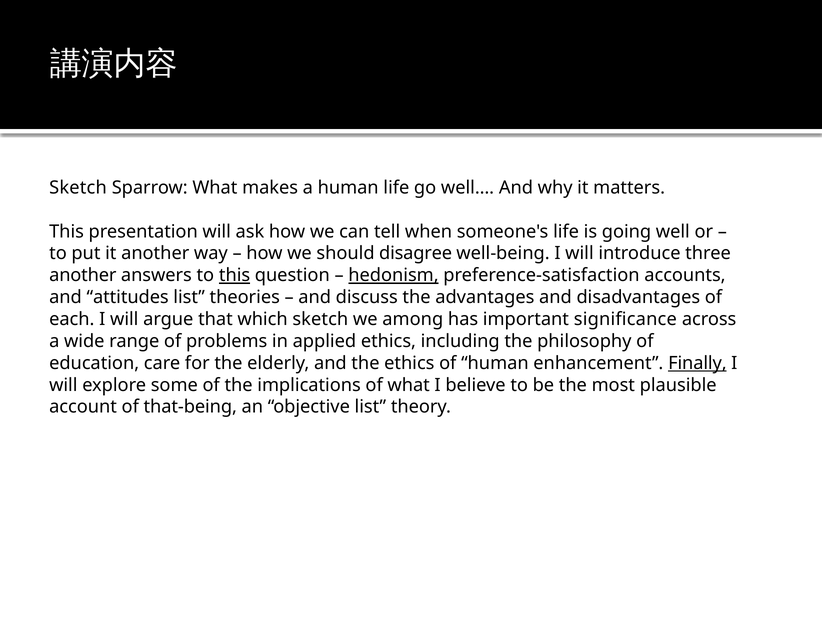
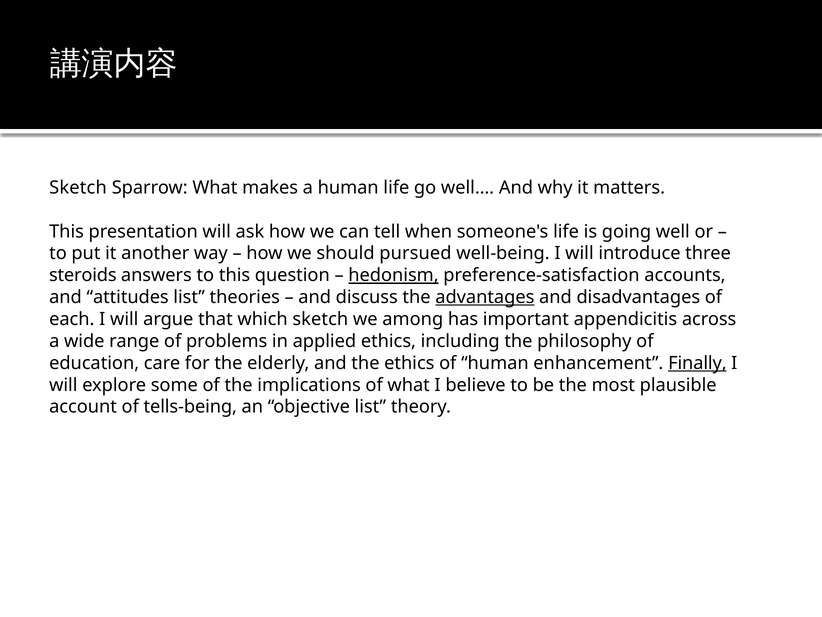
disagree: disagree -> pursued
another at (83, 275): another -> steroids
this at (235, 275) underline: present -> none
advantages underline: none -> present
significance: significance -> appendicitis
that-being: that-being -> tells-being
